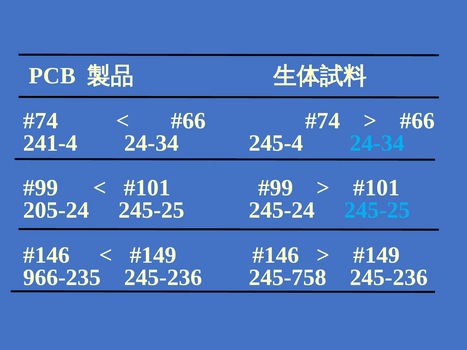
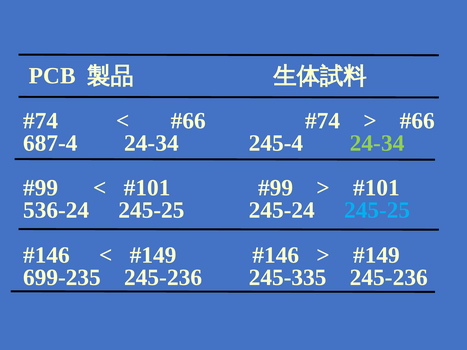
241-4: 241-4 -> 687-4
24-34 at (377, 143) colour: light blue -> light green
205-24: 205-24 -> 536-24
966-235: 966-235 -> 699-235
245-758: 245-758 -> 245-335
